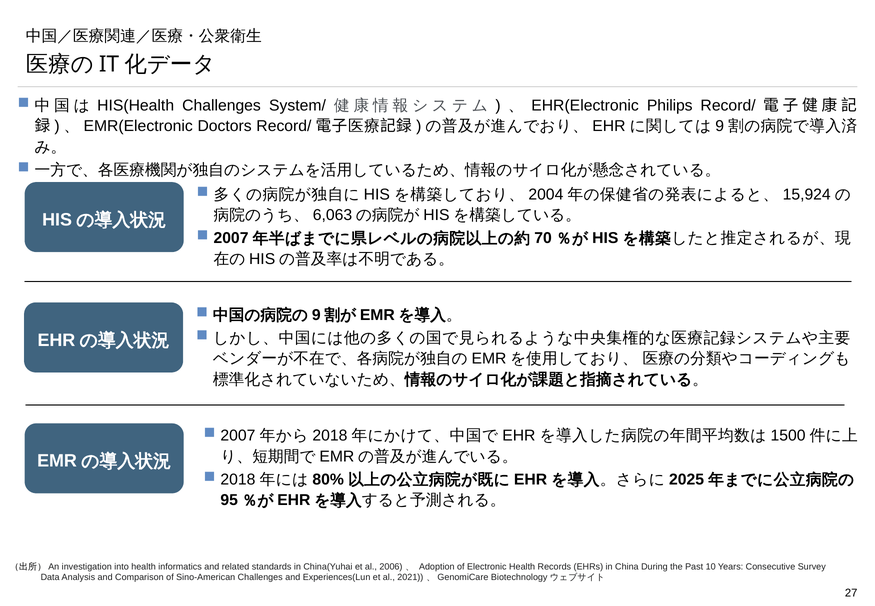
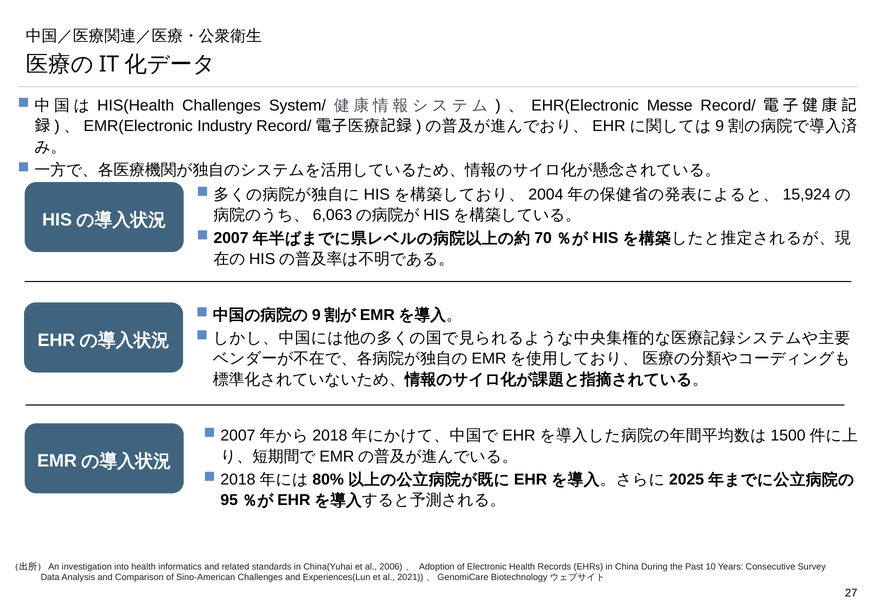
Philips: Philips -> Messe
Doctors: Doctors -> Industry
